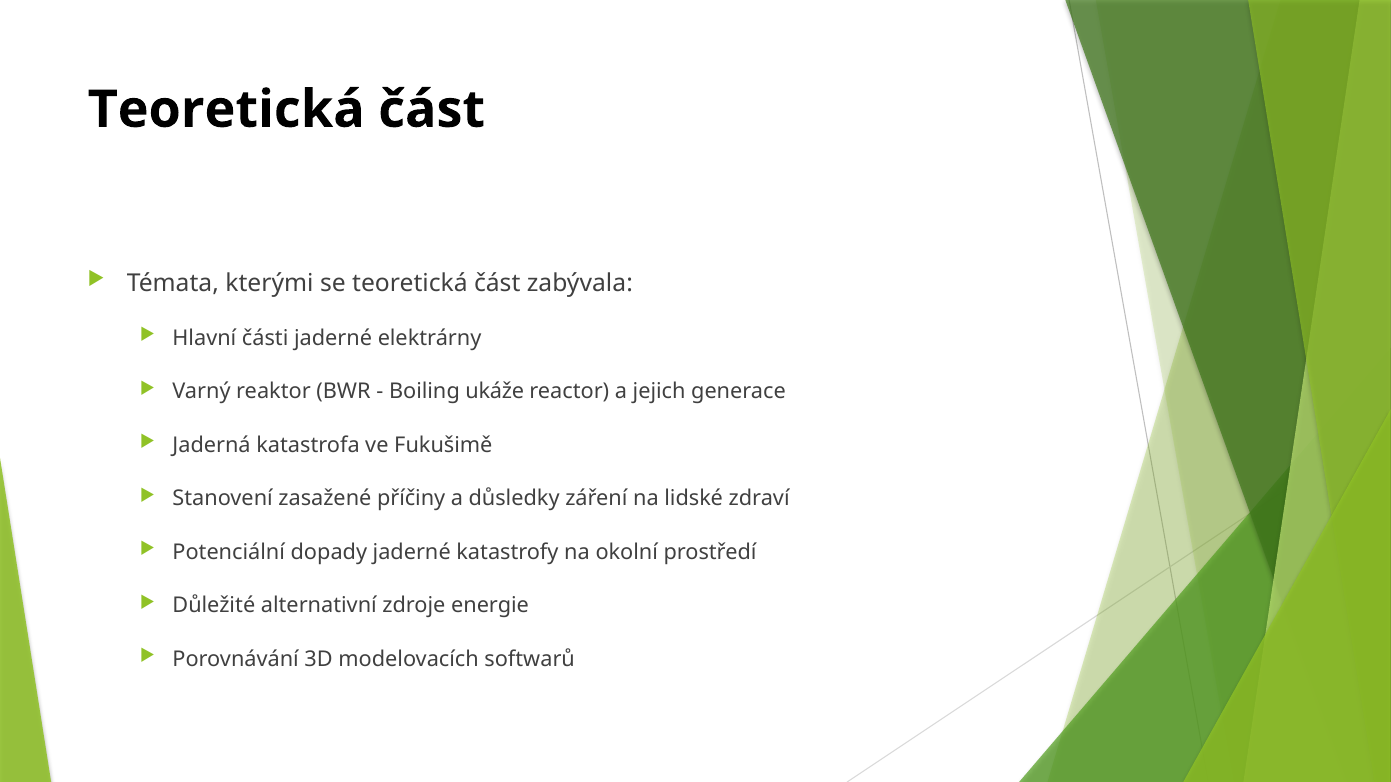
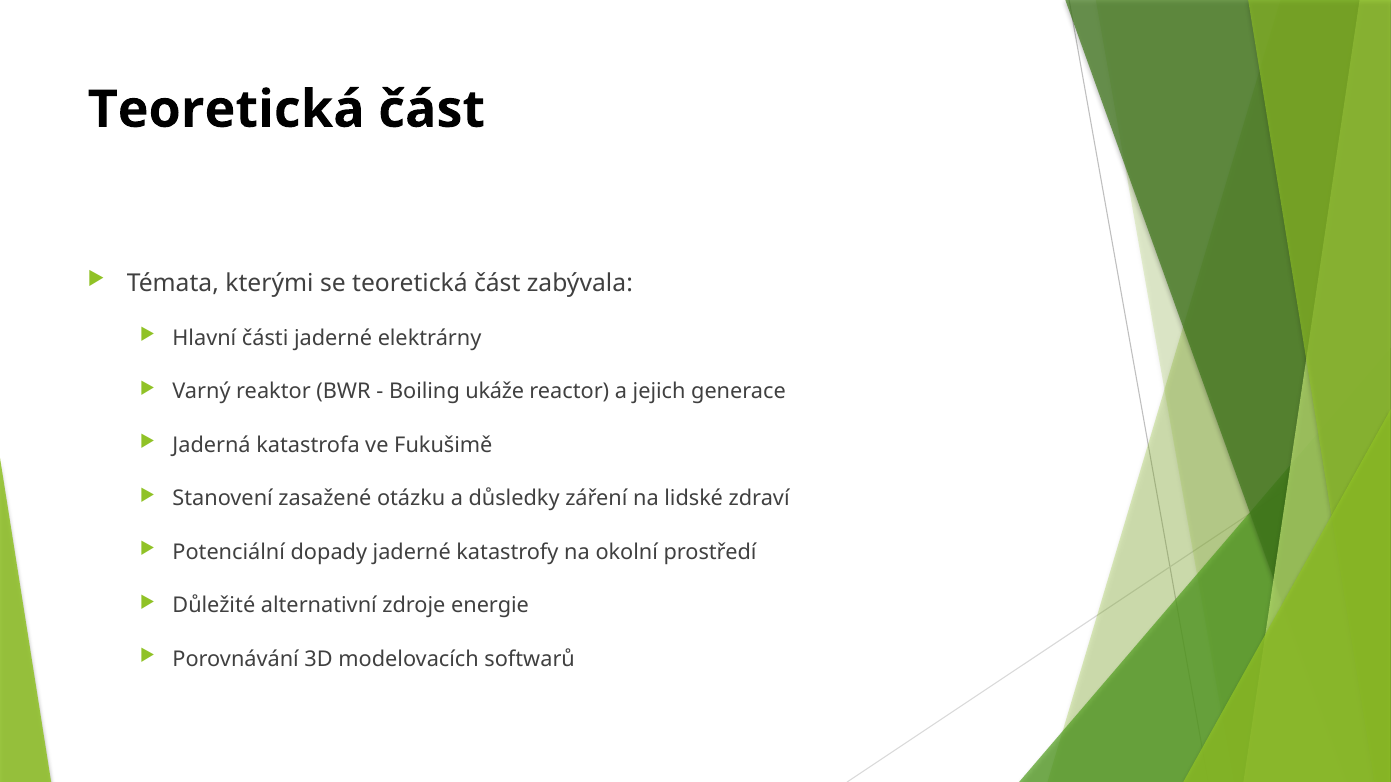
příčiny: příčiny -> otázku
